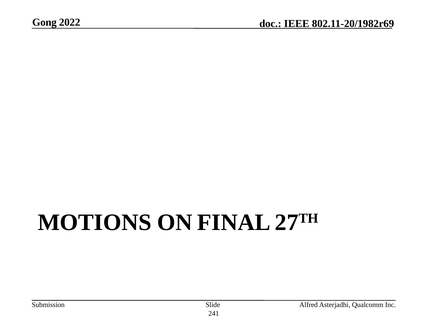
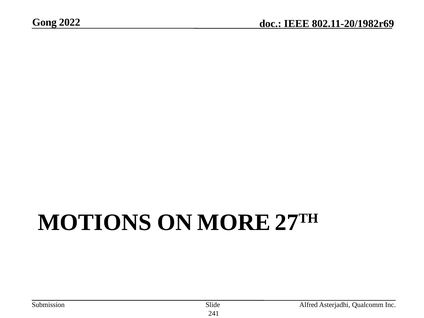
FINAL: FINAL -> MORE
